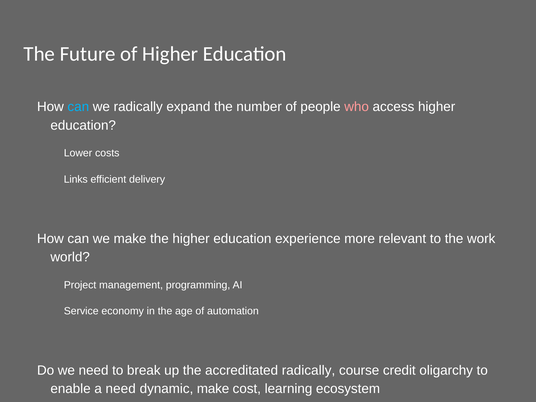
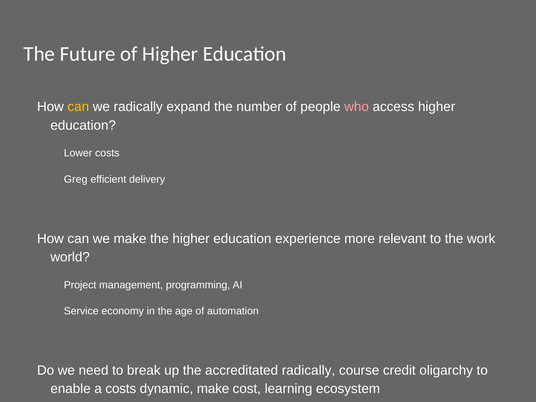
can at (78, 107) colour: light blue -> yellow
Links: Links -> Greg
a need: need -> costs
